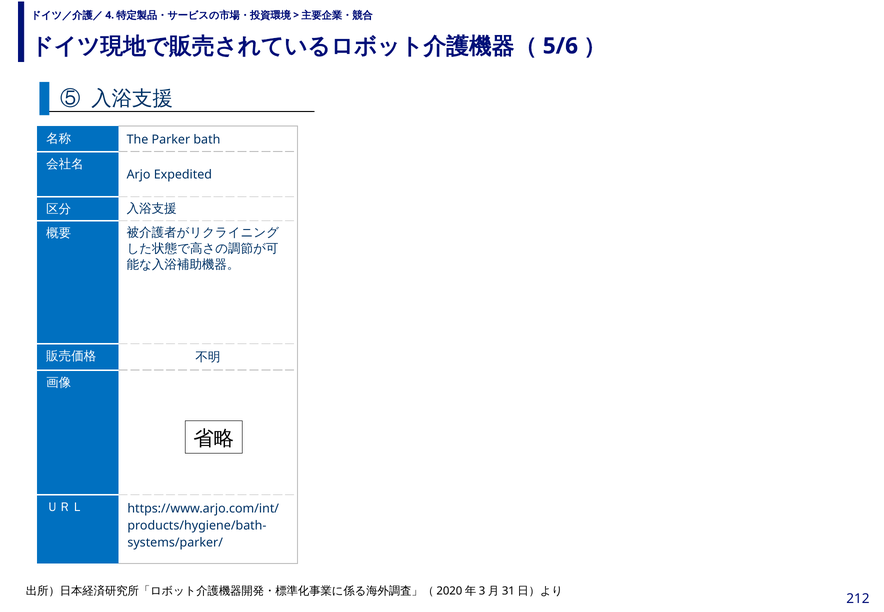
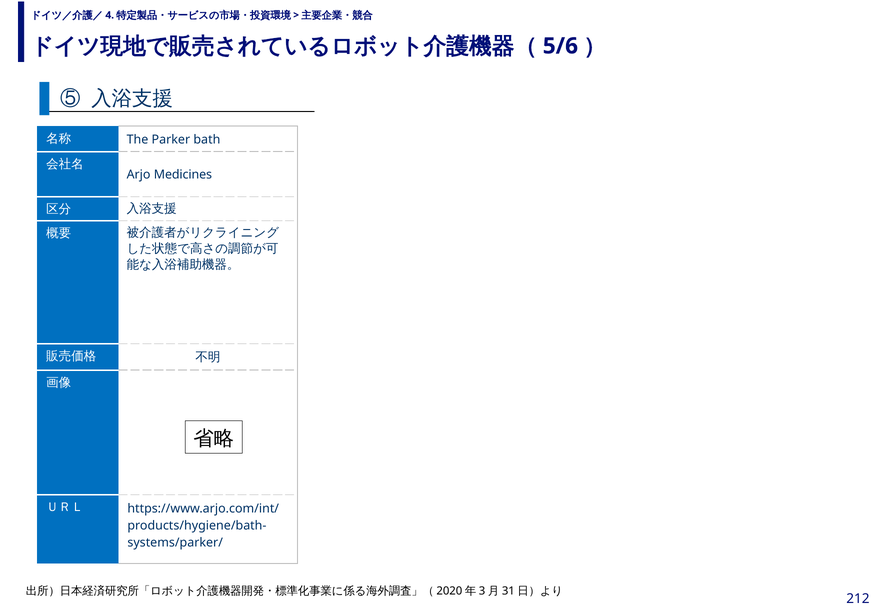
Expedited: Expedited -> Medicines
